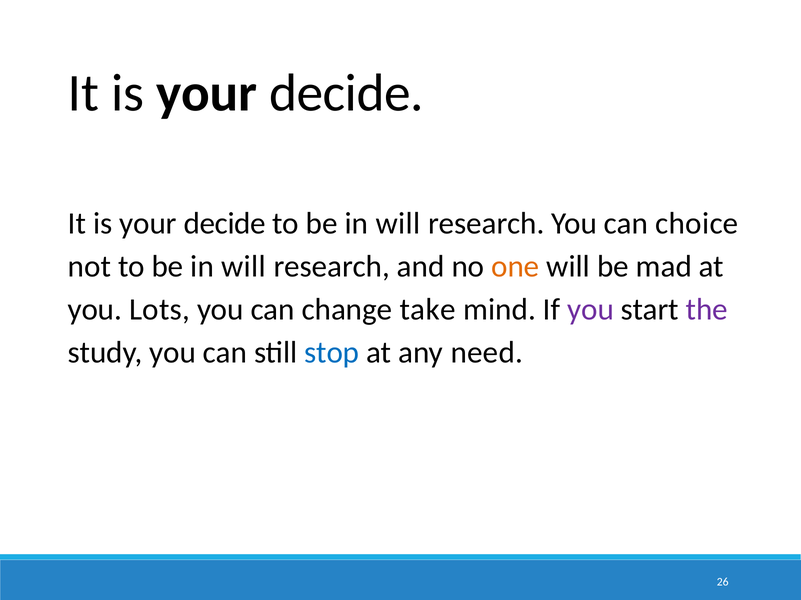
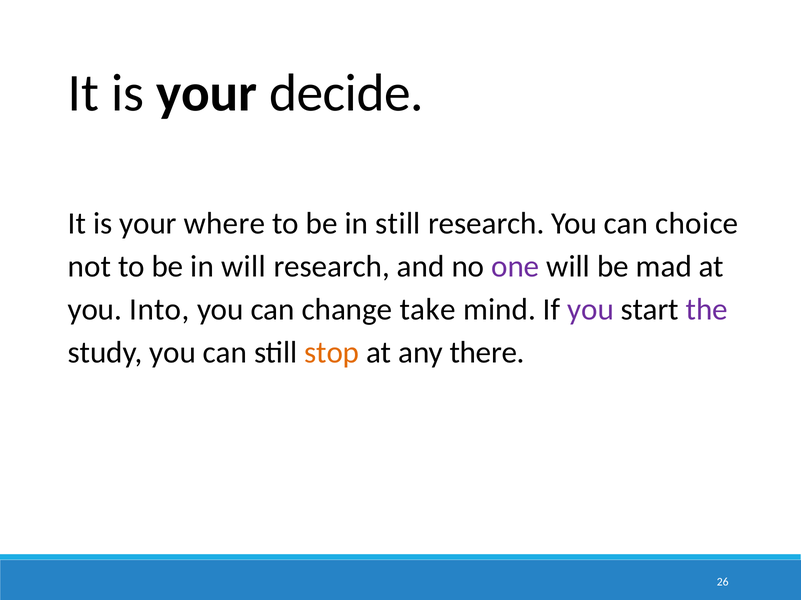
decide at (225, 224): decide -> where
will at (398, 224): will -> still
one colour: orange -> purple
Lots: Lots -> Into
stop colour: blue -> orange
need: need -> there
